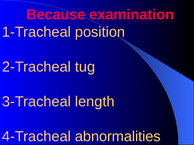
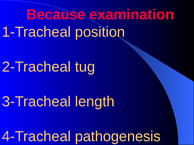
abnormalities: abnormalities -> pathogenesis
